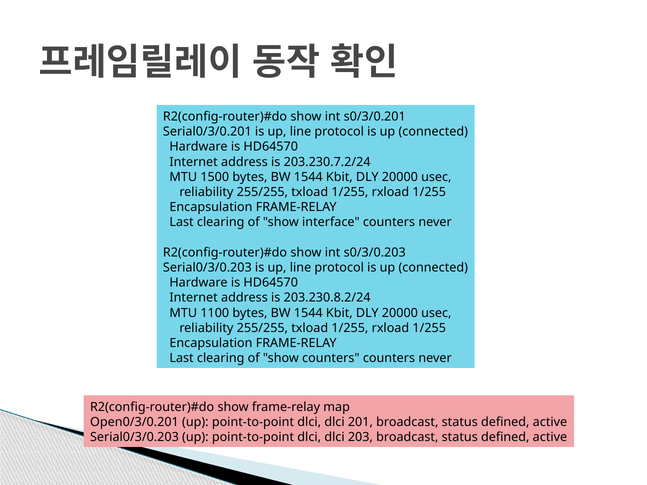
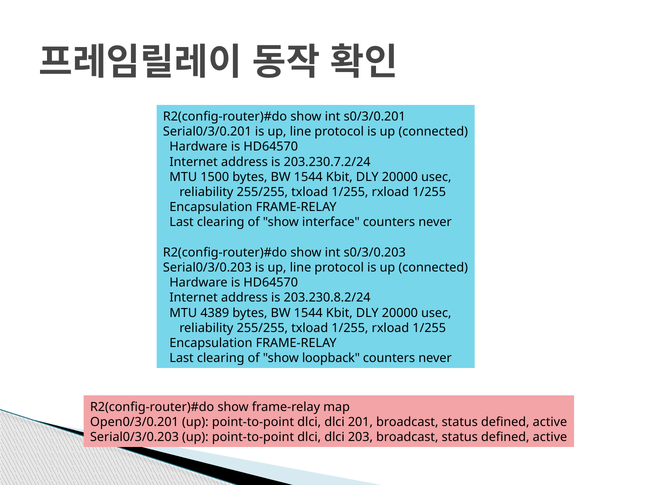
1100: 1100 -> 4389
show counters: counters -> loopback
